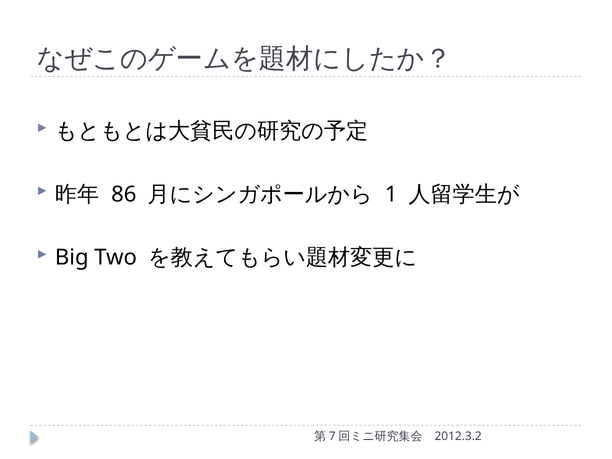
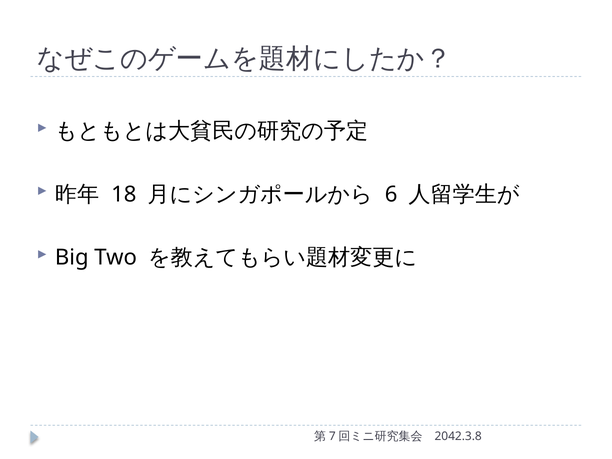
86: 86 -> 18
1: 1 -> 6
2012.3.2: 2012.3.2 -> 2042.3.8
